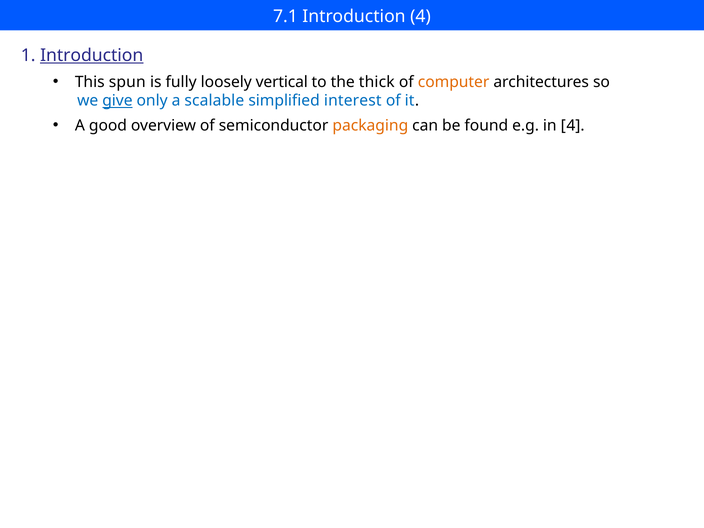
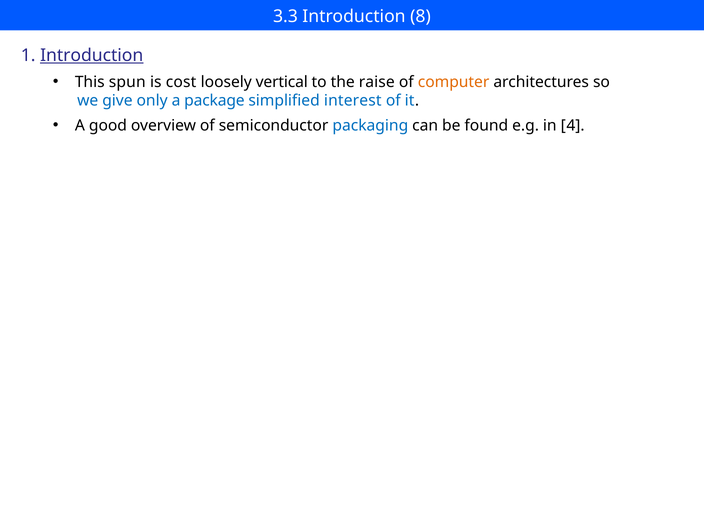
7.1: 7.1 -> 3.3
Introduction 4: 4 -> 8
fully: fully -> cost
thick: thick -> raise
give underline: present -> none
scalable: scalable -> package
packaging colour: orange -> blue
